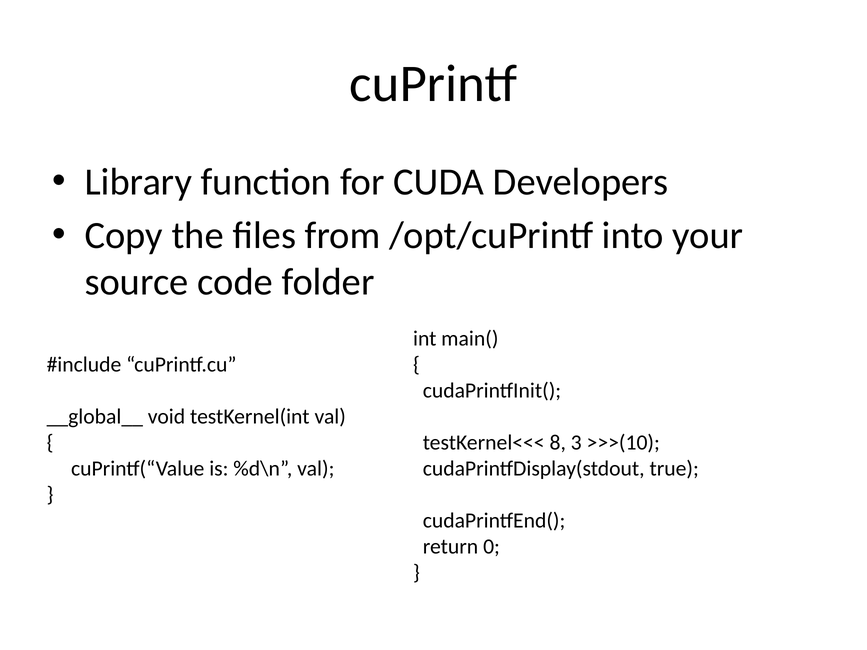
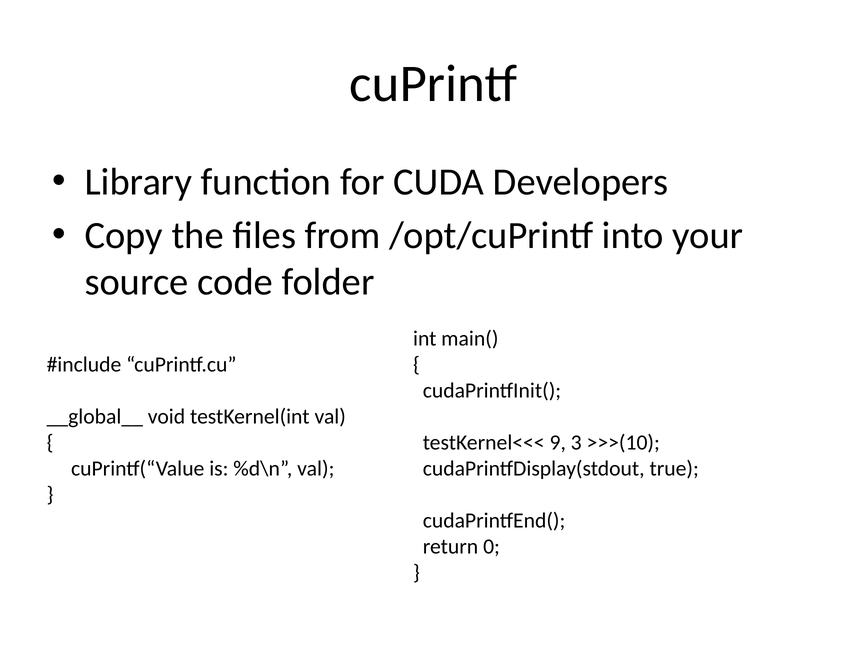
8: 8 -> 9
